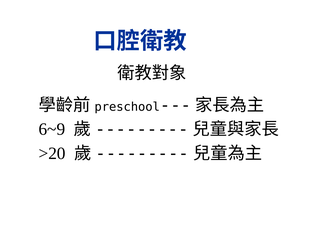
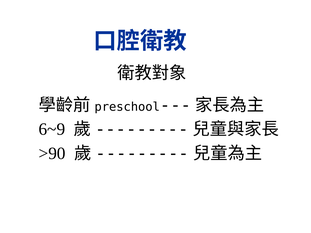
>20: >20 -> >90
